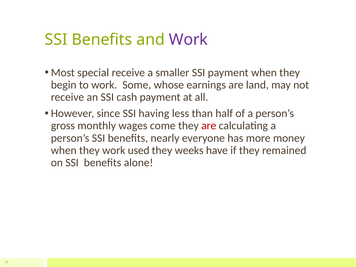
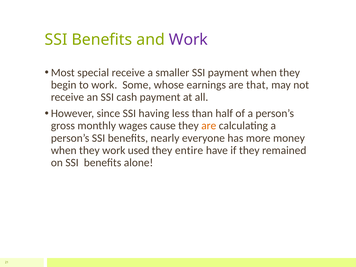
land: land -> that
come: come -> cause
are at (209, 126) colour: red -> orange
weeks: weeks -> entire
